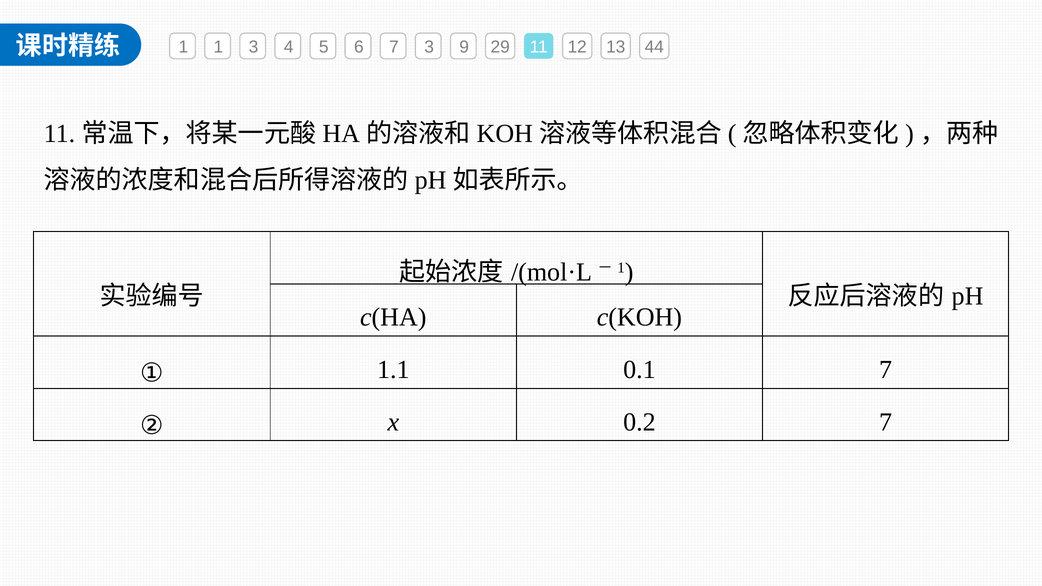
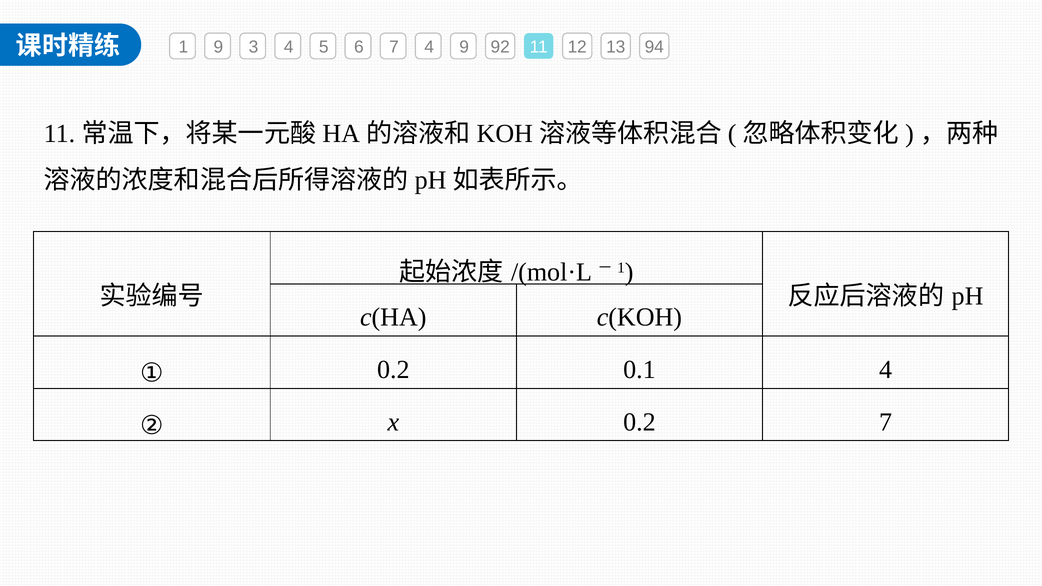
1 1: 1 -> 9
7 3: 3 -> 4
29: 29 -> 92
44: 44 -> 94
① 1.1: 1.1 -> 0.2
0.1 7: 7 -> 4
